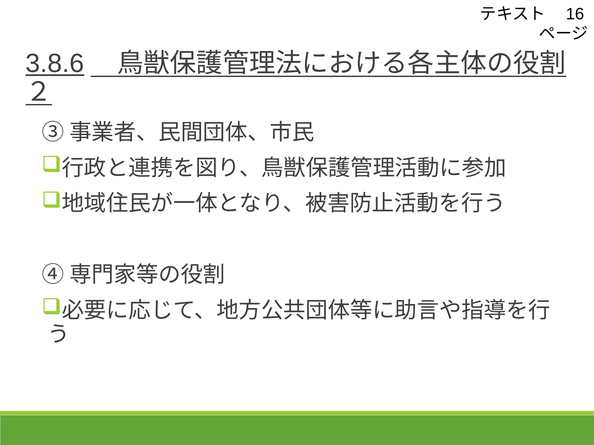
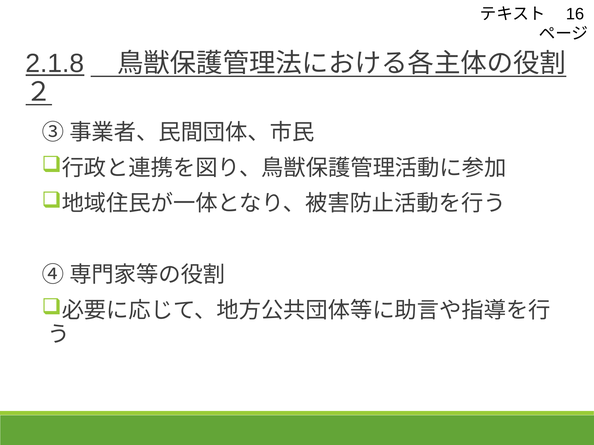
3.8.6: 3.8.6 -> 2.1.8
